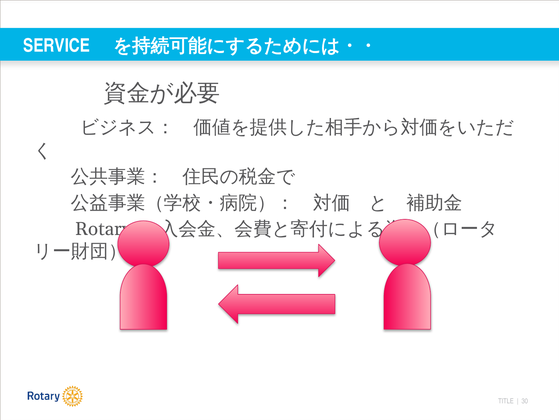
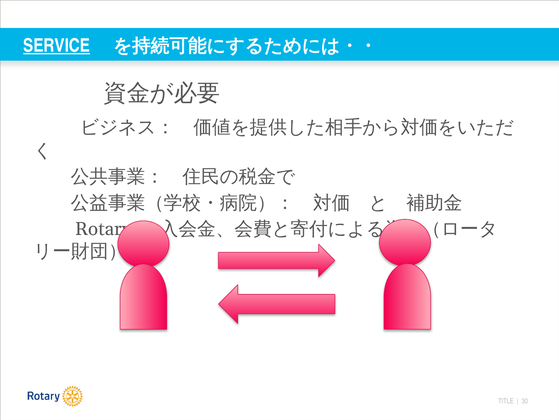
SERVICE underline: none -> present
